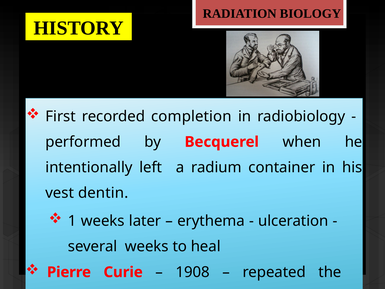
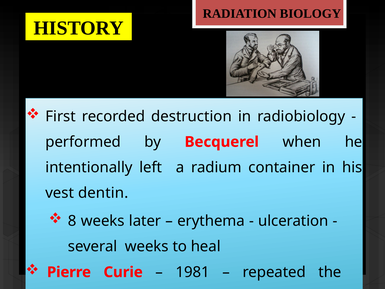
completion: completion -> destruction
1: 1 -> 8
1908: 1908 -> 1981
